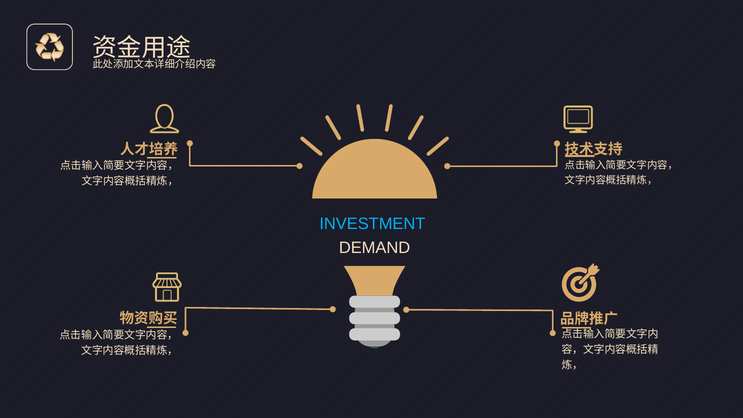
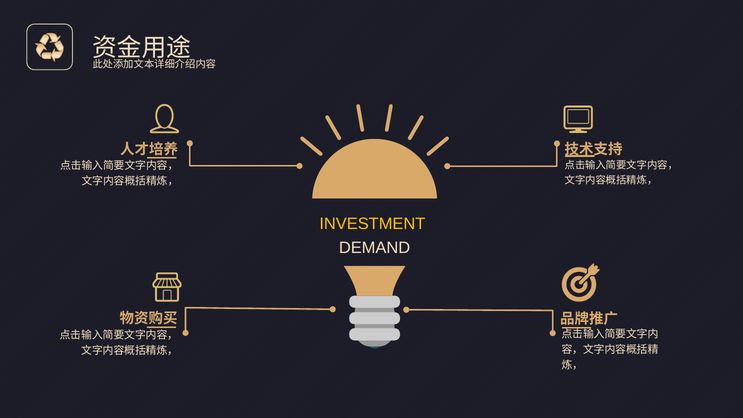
INVESTMENT colour: light blue -> yellow
